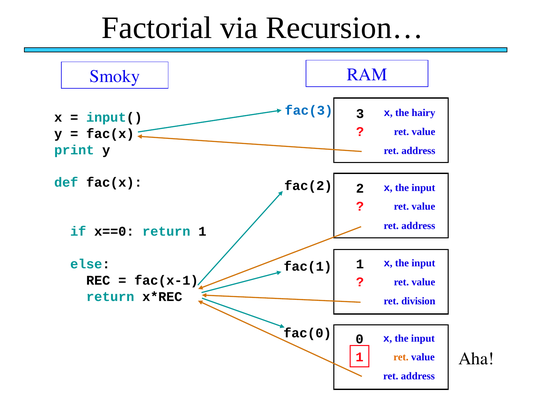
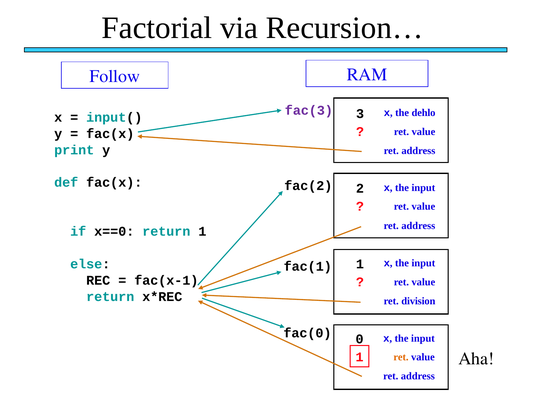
Smoky: Smoky -> Follow
fac(3 colour: blue -> purple
hairy: hairy -> dehlo
